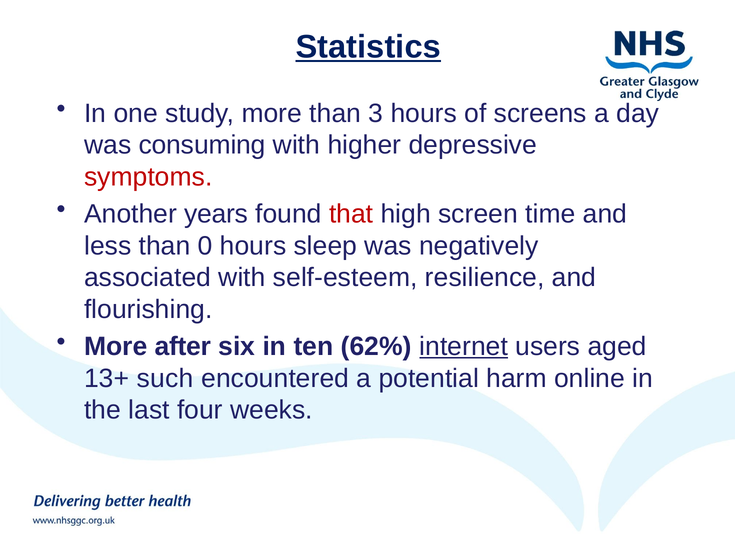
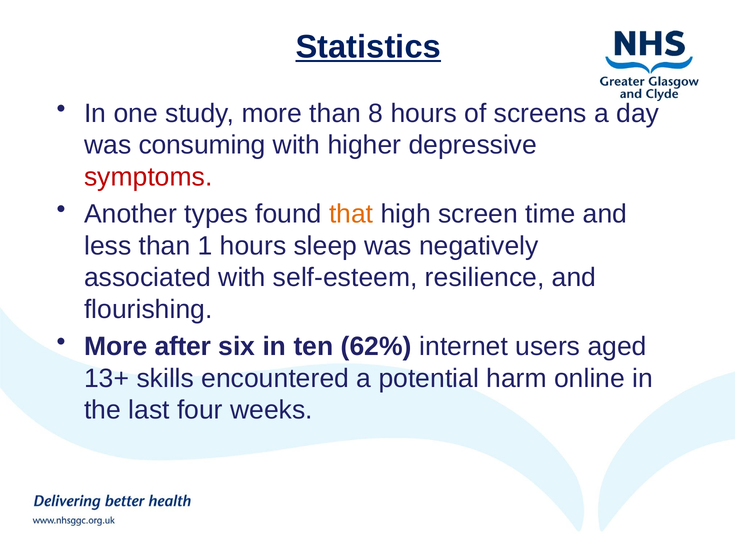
3: 3 -> 8
years: years -> types
that colour: red -> orange
0: 0 -> 1
internet underline: present -> none
such: such -> skills
